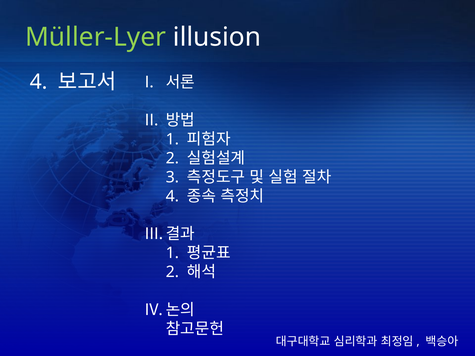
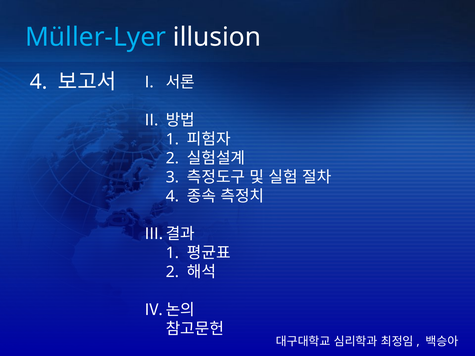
Müller-Lyer colour: light green -> light blue
